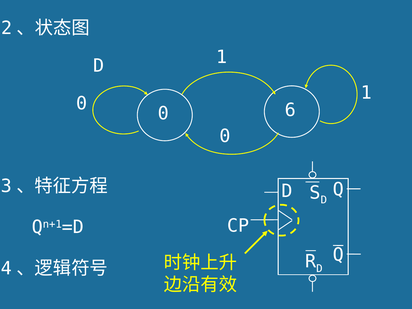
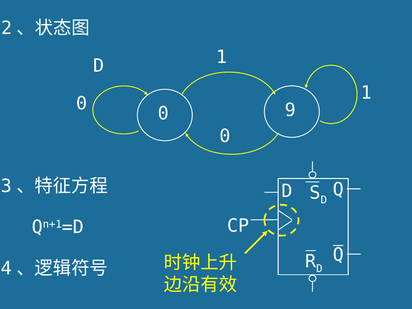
6: 6 -> 9
